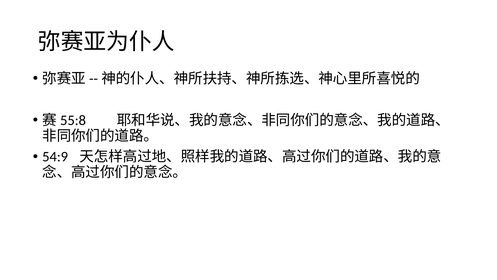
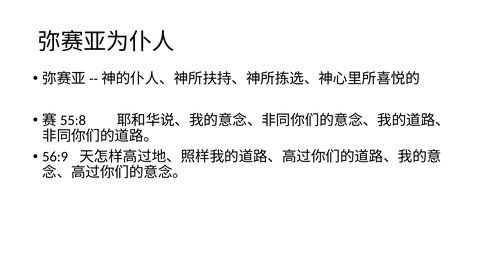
54:9: 54:9 -> 56:9
